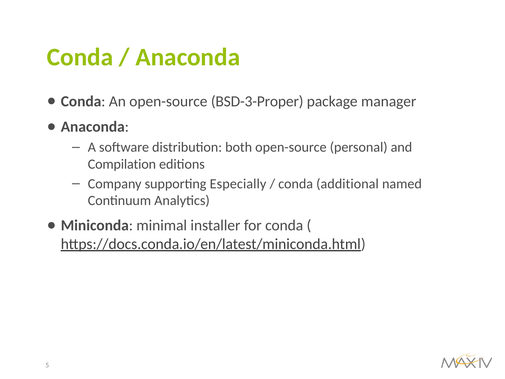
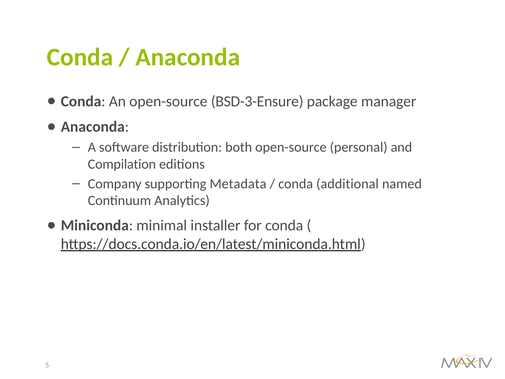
BSD-3-Proper: BSD-3-Proper -> BSD-3-Ensure
Especially: Especially -> Metadata
